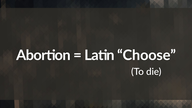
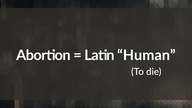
Choose: Choose -> Human
